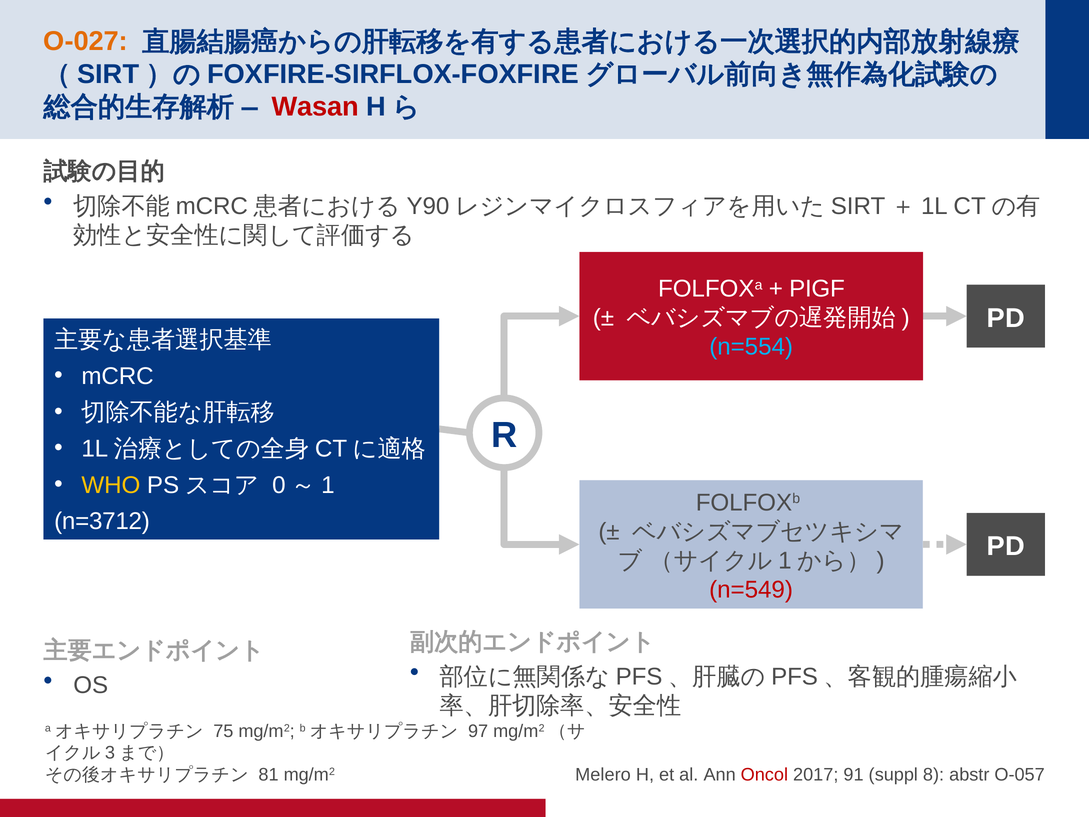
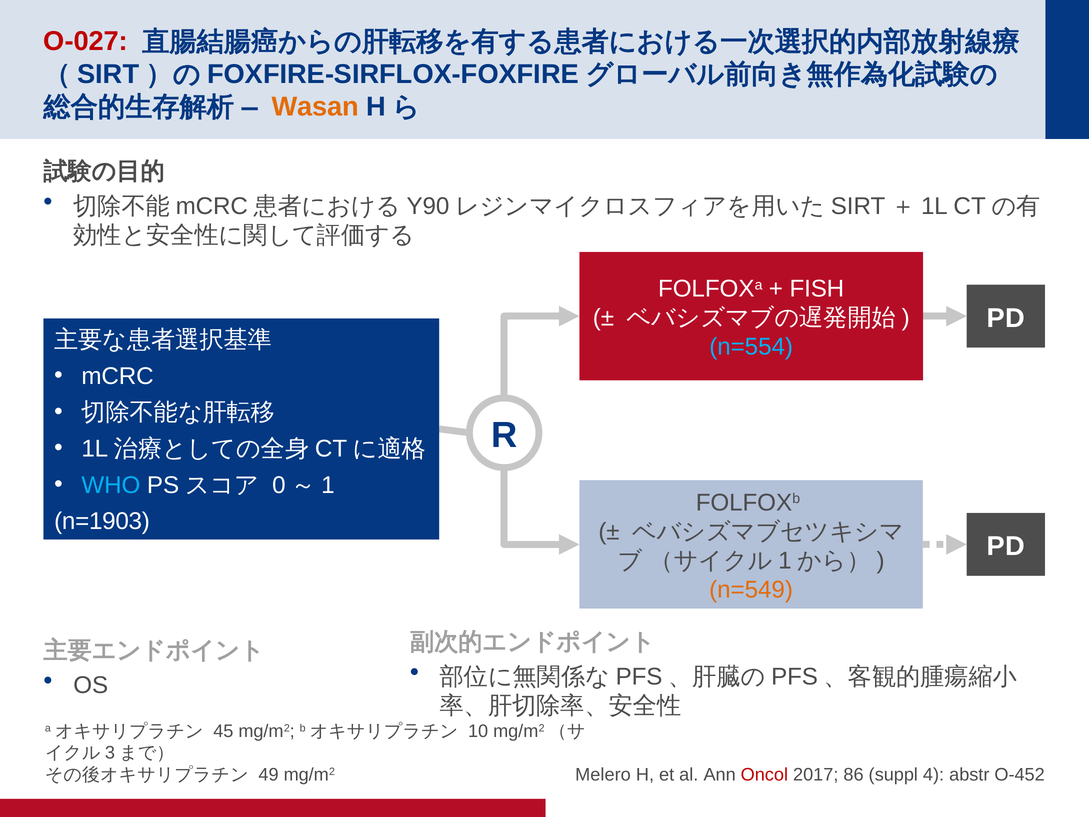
O-027 colour: orange -> red
Wasan colour: red -> orange
PIGF: PIGF -> FISH
WHO colour: yellow -> light blue
n=3712: n=3712 -> n=1903
n=549 colour: red -> orange
75: 75 -> 45
97: 97 -> 10
81: 81 -> 49
91: 91 -> 86
8: 8 -> 4
O-057: O-057 -> O-452
